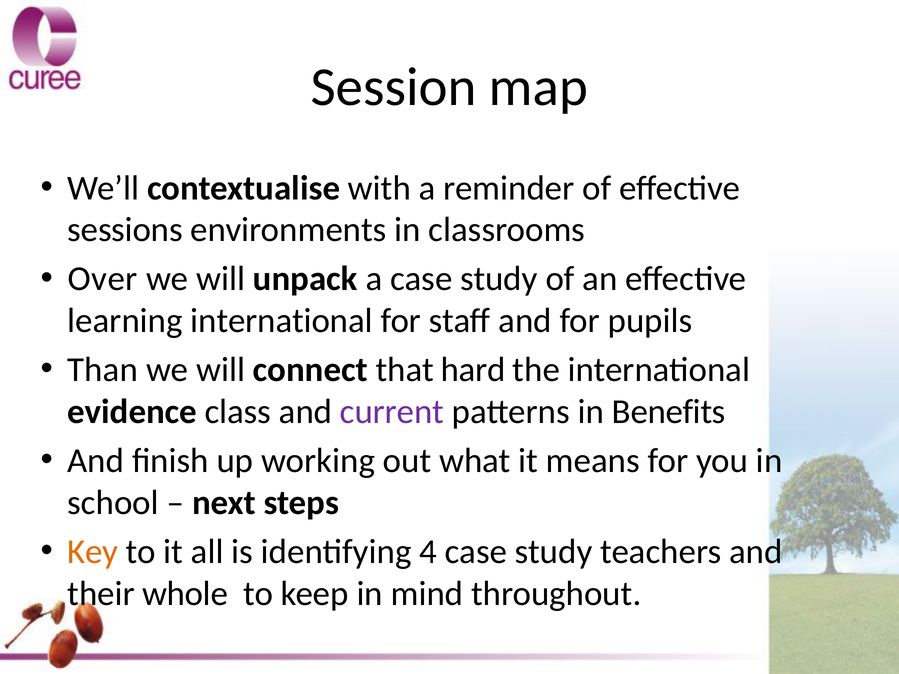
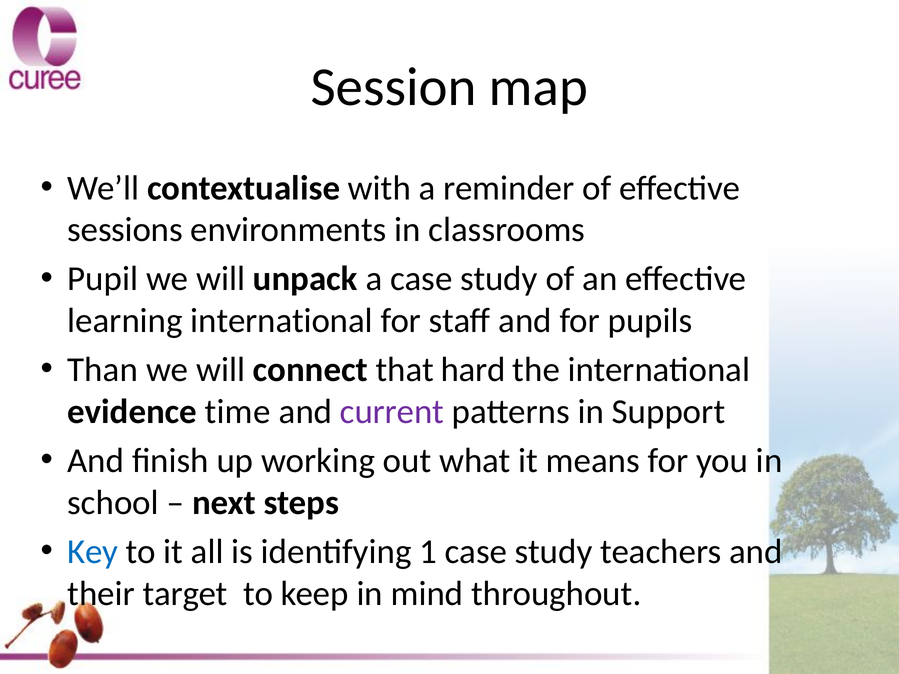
Over: Over -> Pupil
class: class -> time
Benefits: Benefits -> Support
Key colour: orange -> blue
4: 4 -> 1
whole: whole -> target
